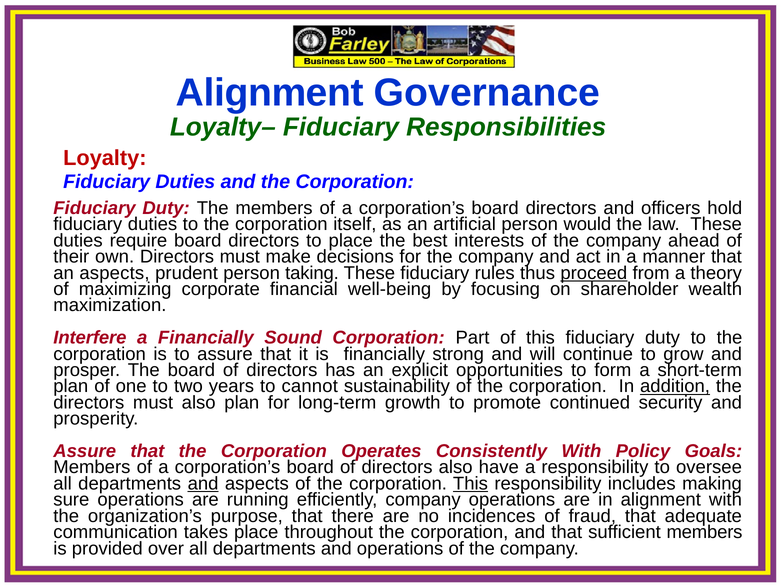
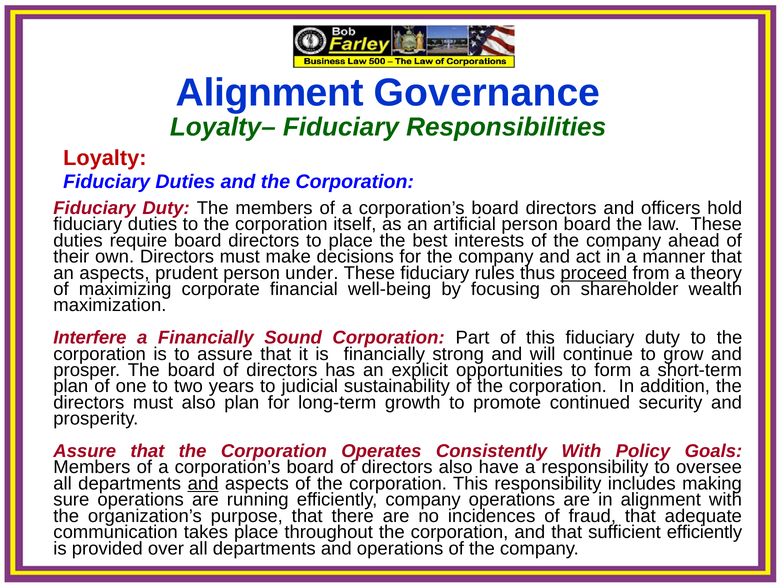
person would: would -> board
taking: taking -> under
cannot: cannot -> judicial
addition underline: present -> none
This at (470, 484) underline: present -> none
sufficient members: members -> efficiently
